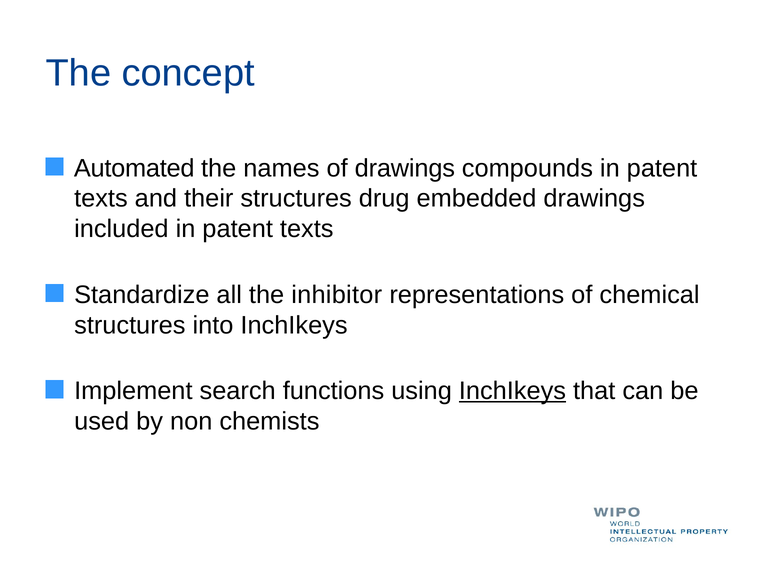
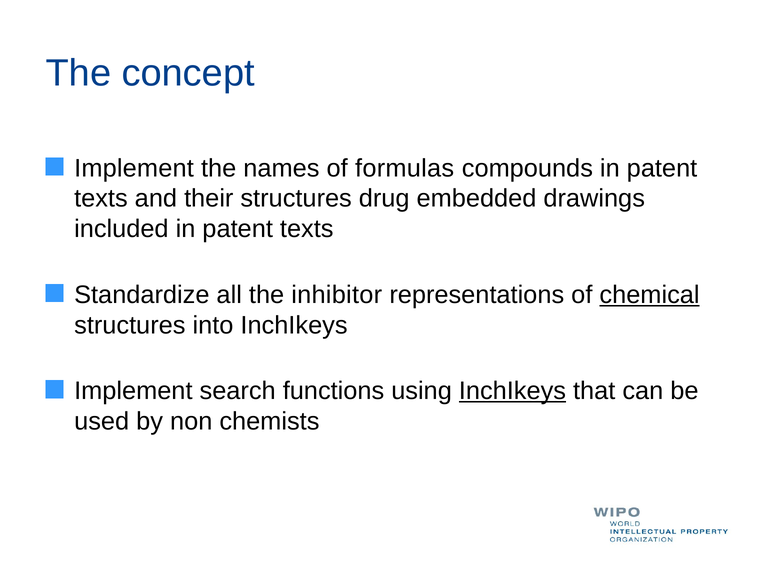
Automated at (134, 168): Automated -> Implement
of drawings: drawings -> formulas
chemical underline: none -> present
